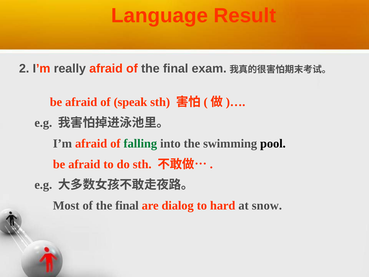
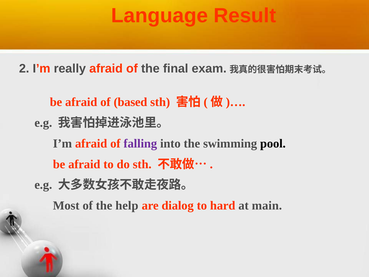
speak: speak -> based
falling colour: green -> purple
Most of the final: final -> help
snow: snow -> main
